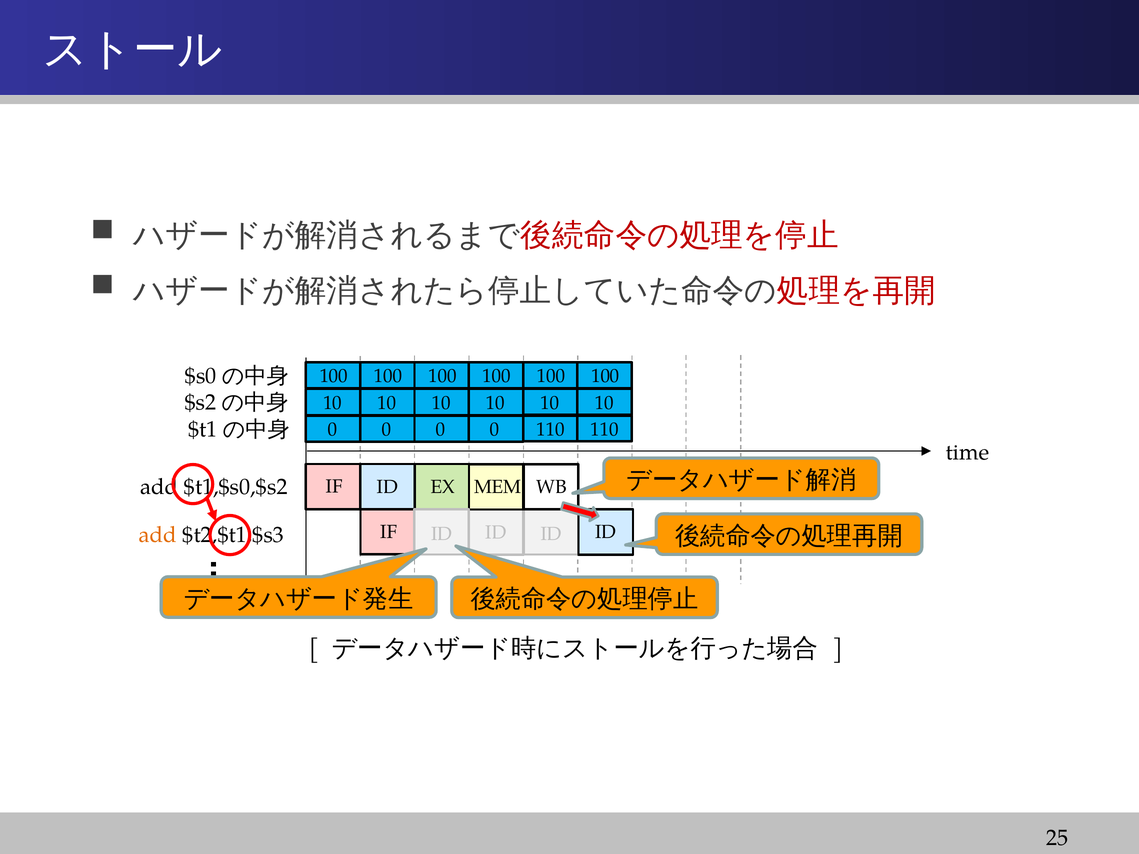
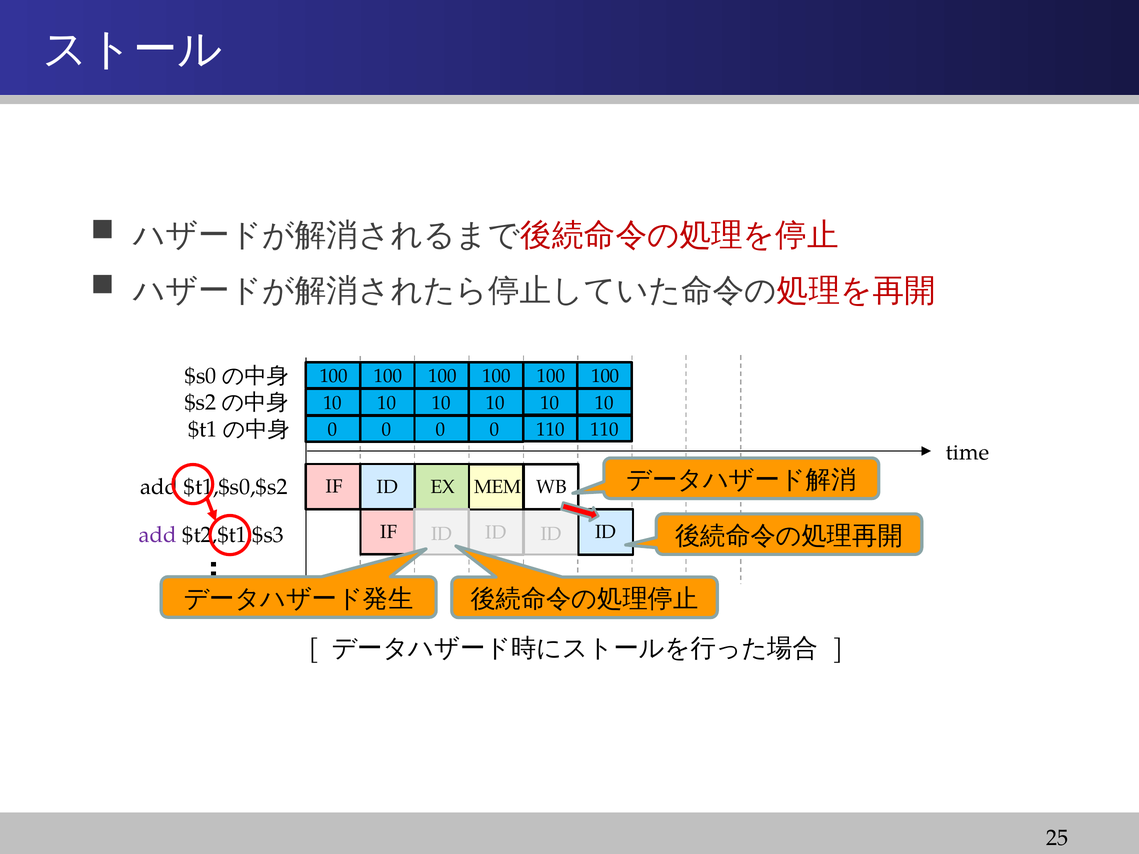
add at (158, 535) colour: orange -> purple
